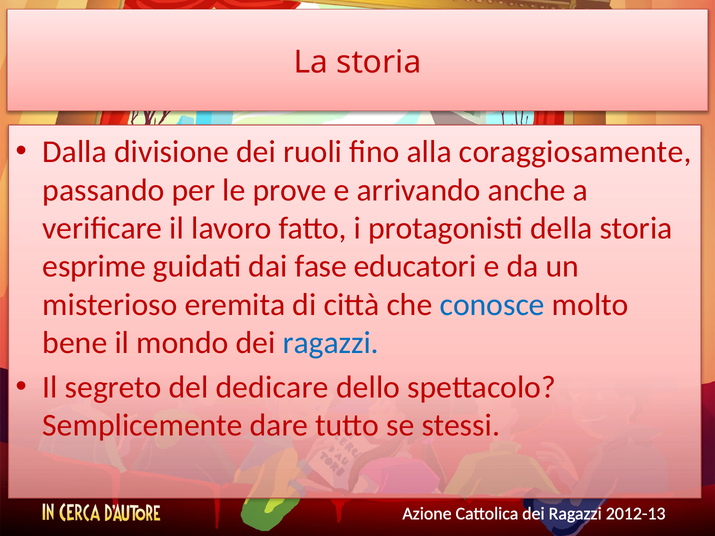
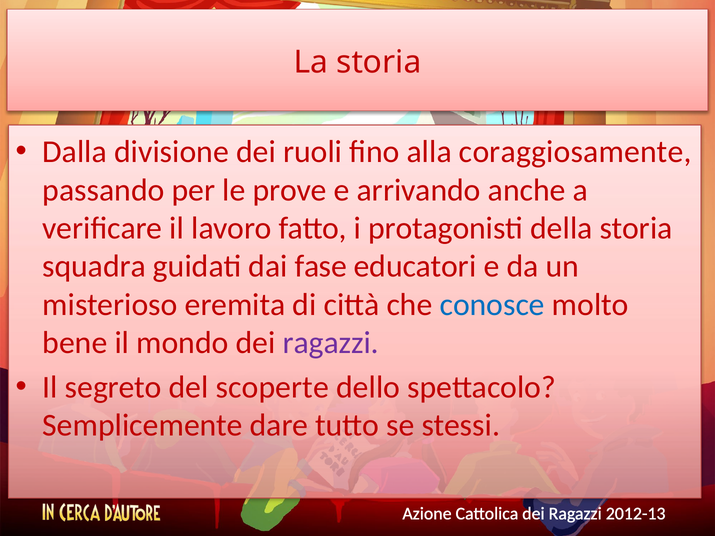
esprime: esprime -> squadra
ragazzi at (331, 343) colour: blue -> purple
dedicare: dedicare -> scoperte
